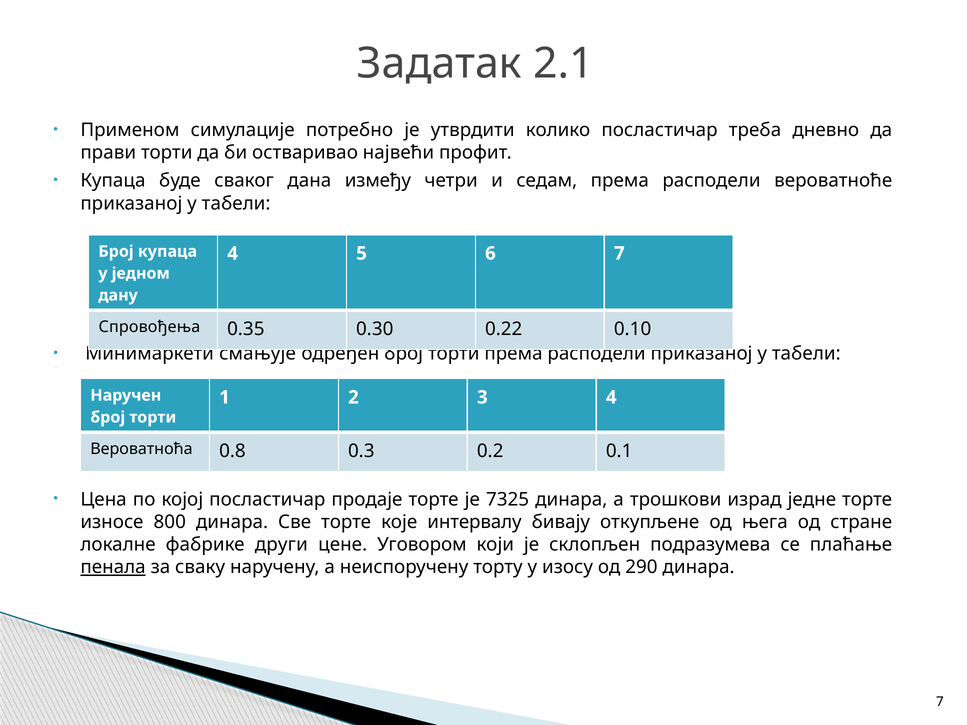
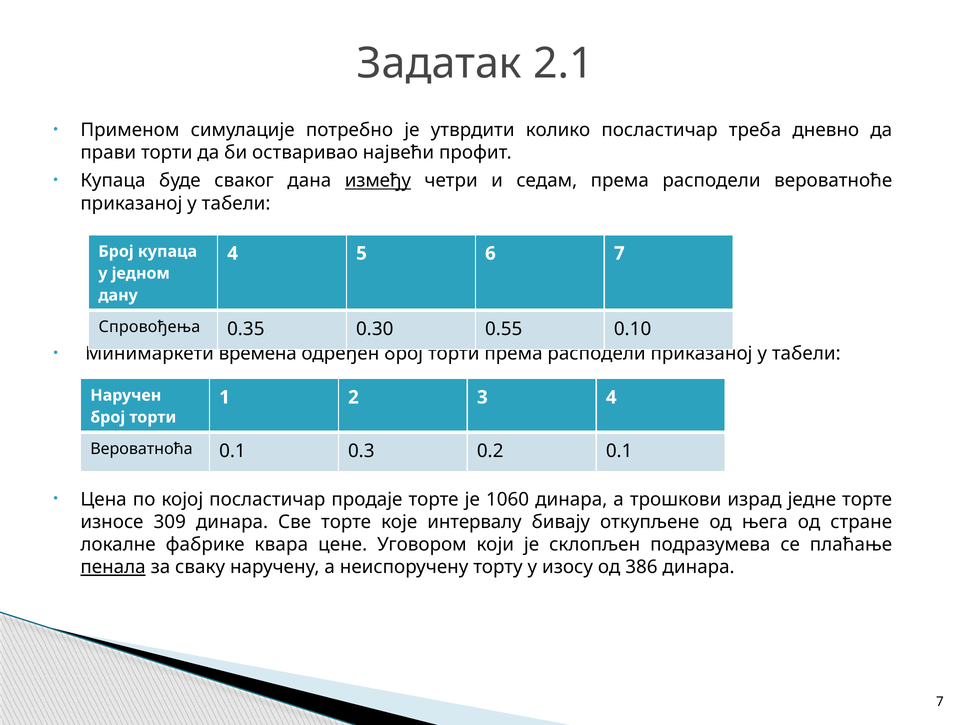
између underline: none -> present
0.22: 0.22 -> 0.55
смањује: смањује -> времена
Вероватноћа 0.8: 0.8 -> 0.1
7325: 7325 -> 1060
800: 800 -> 309
други: други -> квара
290: 290 -> 386
